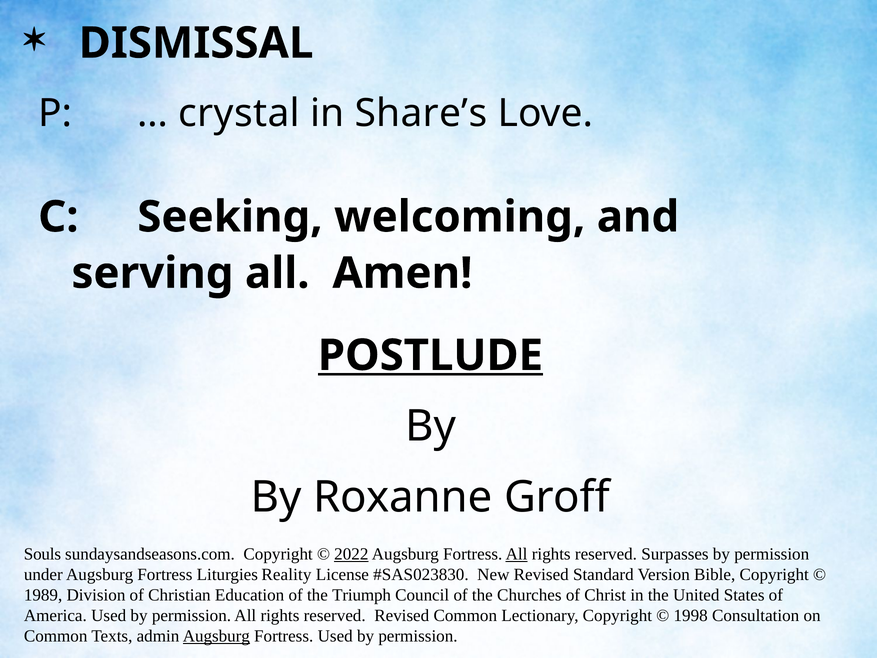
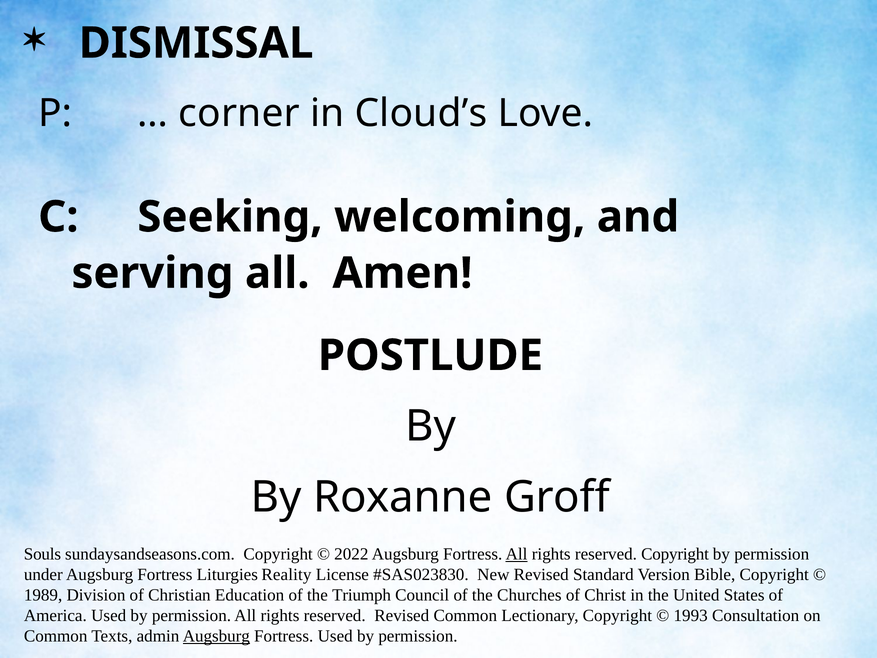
crystal: crystal -> corner
Share’s: Share’s -> Cloud’s
POSTLUDE underline: present -> none
2022 underline: present -> none
reserved Surpasses: Surpasses -> Copyright
1998: 1998 -> 1993
